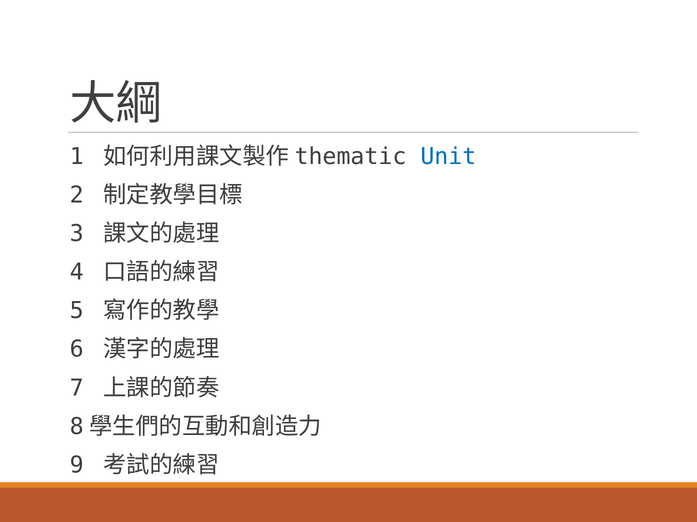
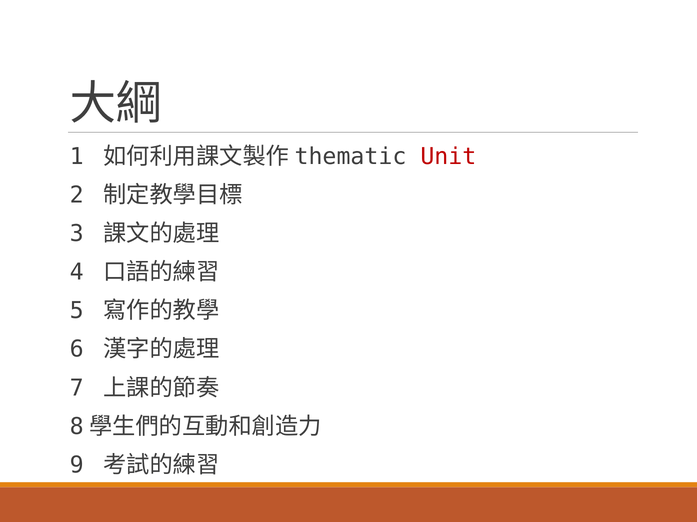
Unit colour: blue -> red
